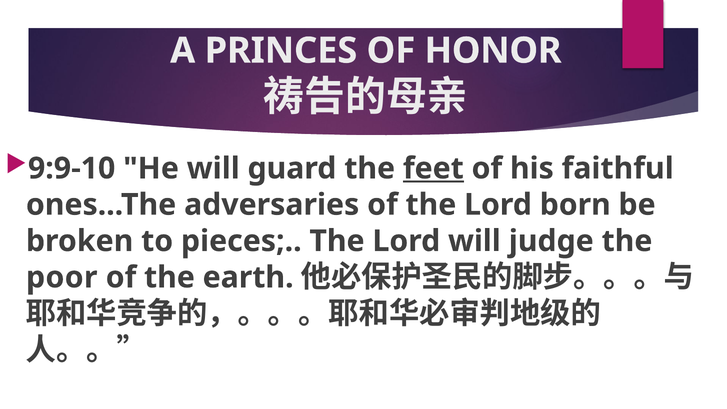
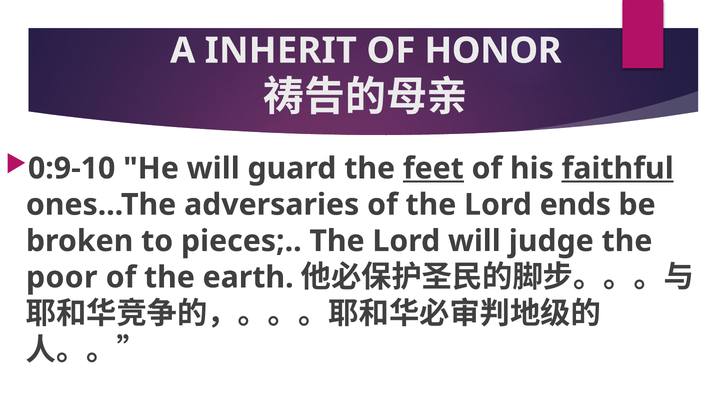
PRINCES: PRINCES -> INHERIT
9:9-10: 9:9-10 -> 0:9-10
faithful underline: none -> present
born: born -> ends
